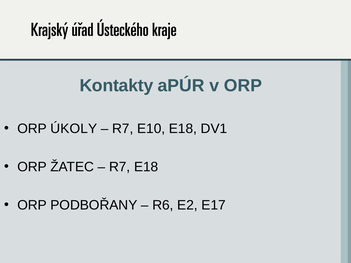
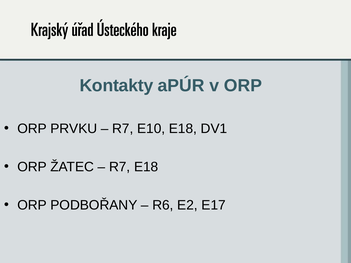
ÚKOLY: ÚKOLY -> PRVKU
